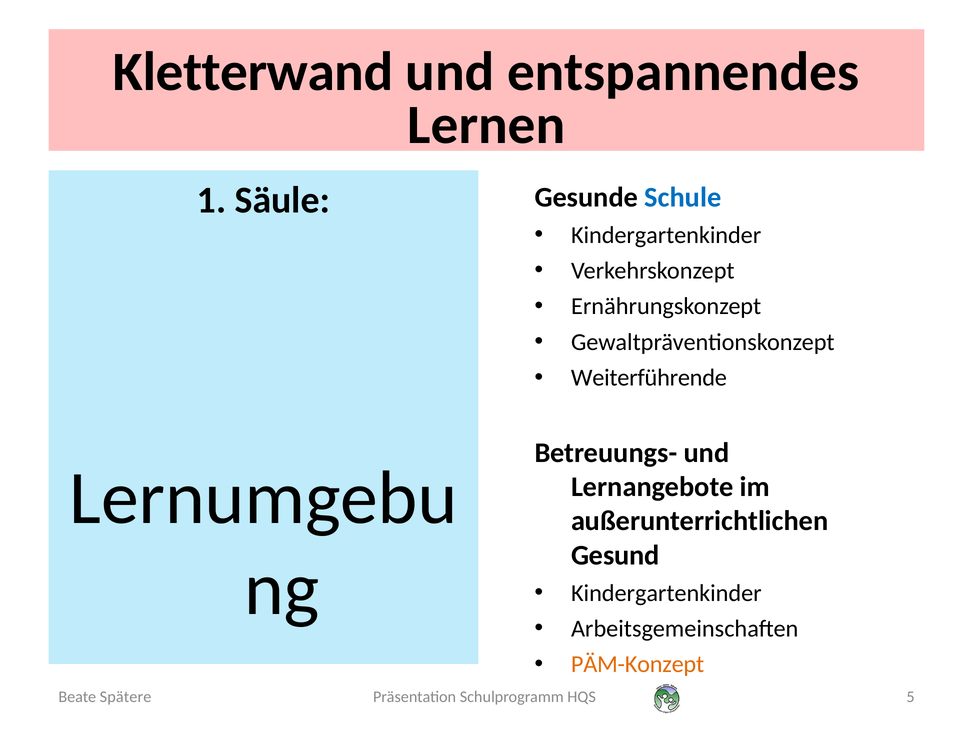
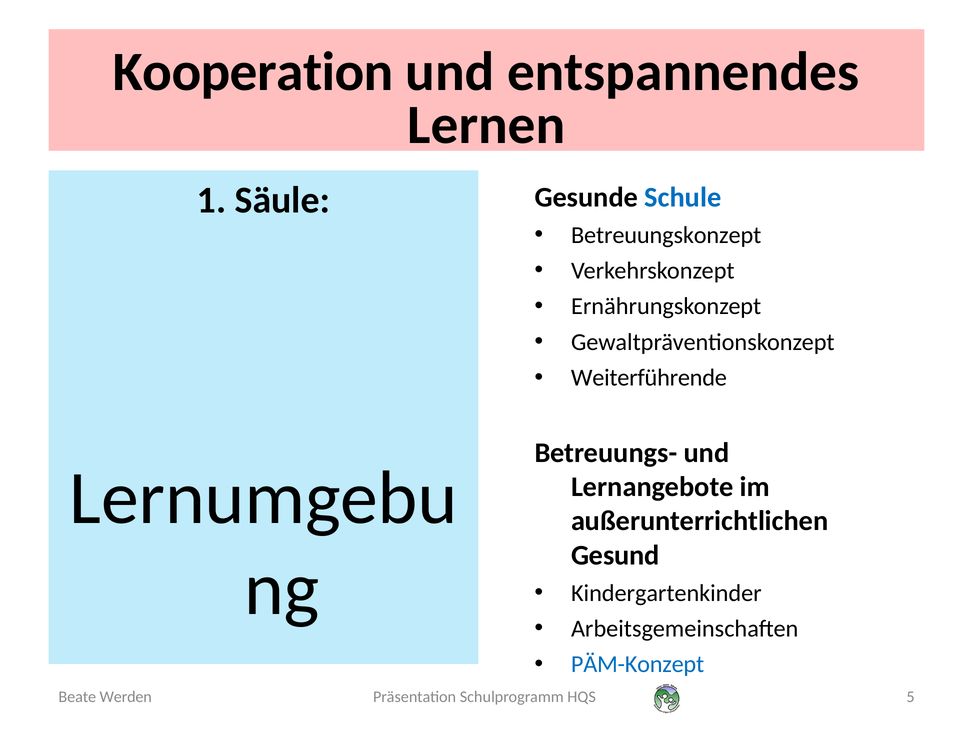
Kletterwand: Kletterwand -> Kooperation
Kindergartenkinder at (666, 235): Kindergartenkinder -> Betreuungskonzept
PÄM-Konzept colour: orange -> blue
Spätere: Spätere -> Werden
